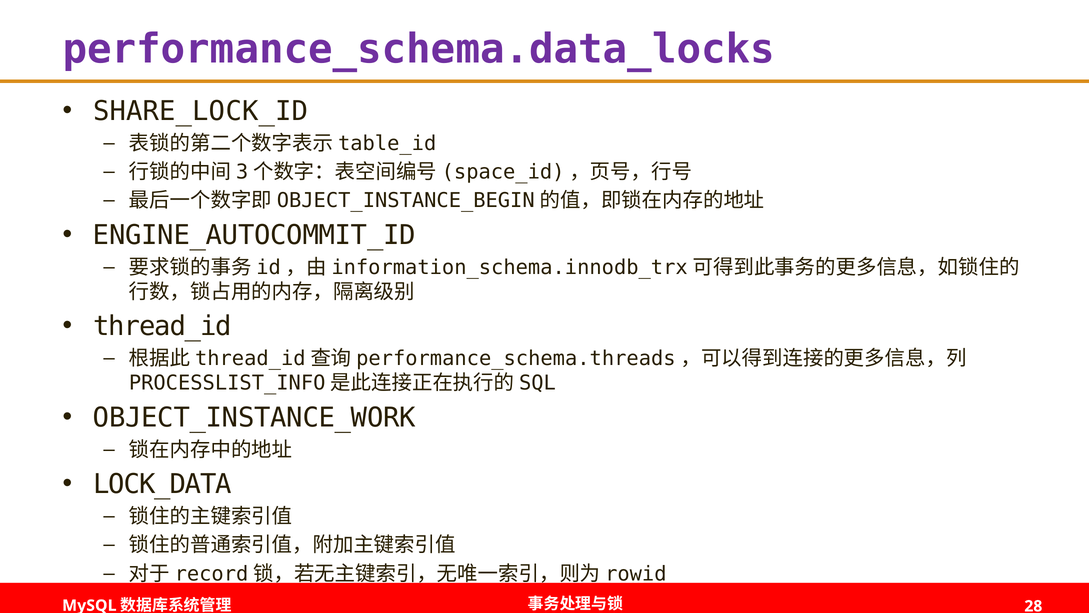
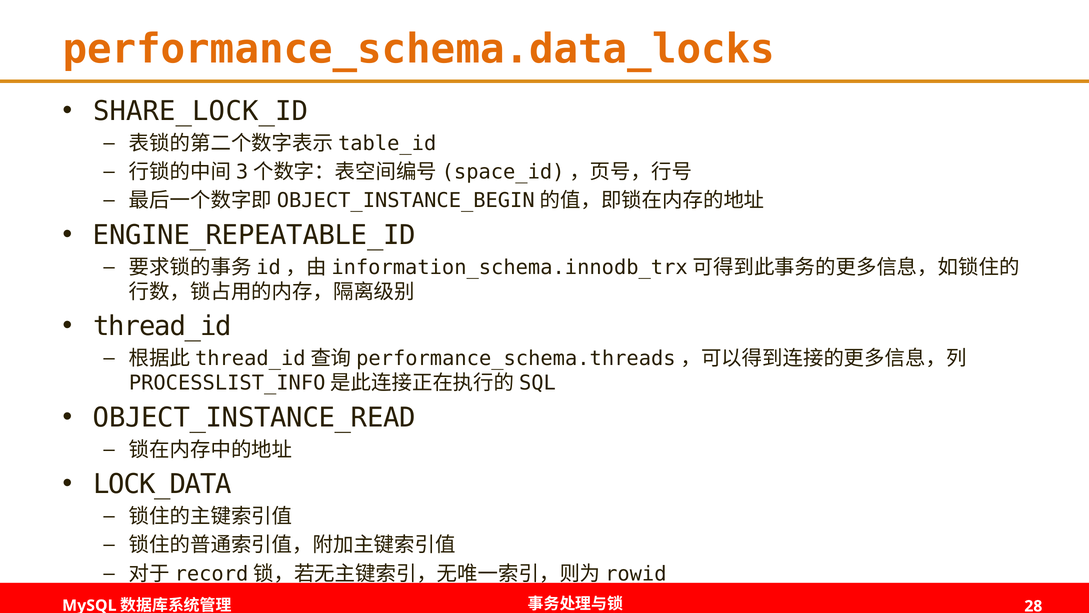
performance_schema.data_locks colour: purple -> orange
ENGINE_AUTOCOMMIT_ID: ENGINE_AUTOCOMMIT_ID -> ENGINE_REPEATABLE_ID
OBJECT_INSTANCE_WORK: OBJECT_INSTANCE_WORK -> OBJECT_INSTANCE_READ
